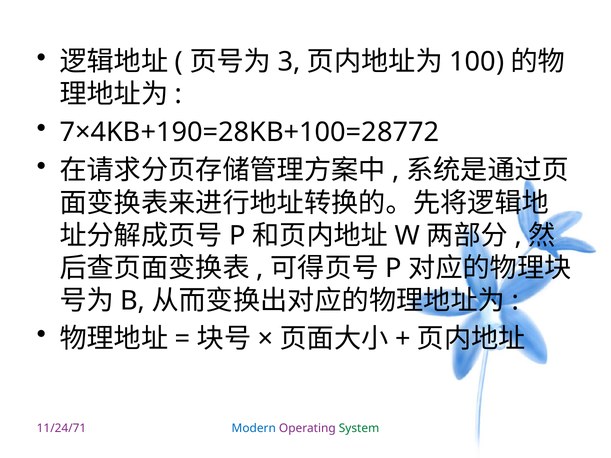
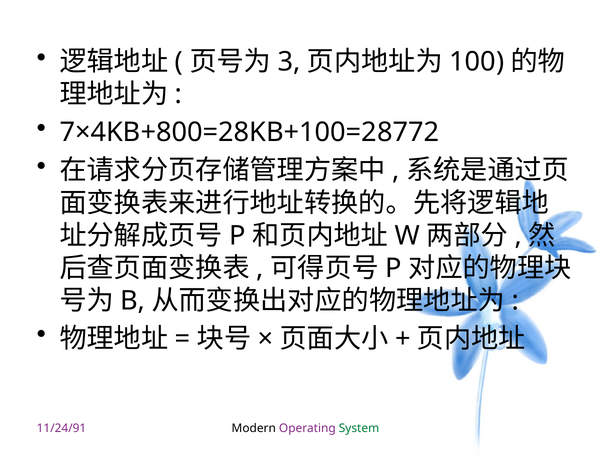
7×4KB+190=28KB+100=28772: 7×4KB+190=28KB+100=28772 -> 7×4KB+800=28KB+100=28772
11/24/71: 11/24/71 -> 11/24/91
Modern colour: blue -> black
